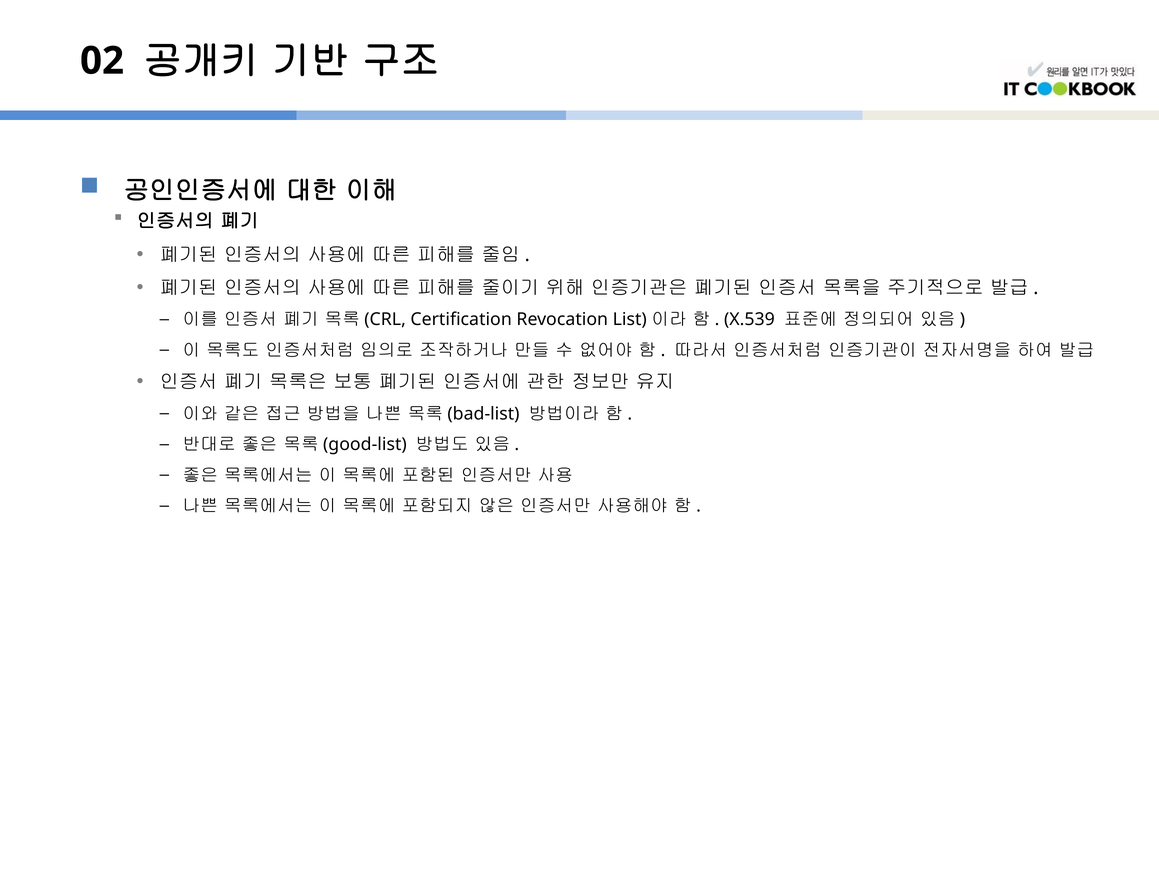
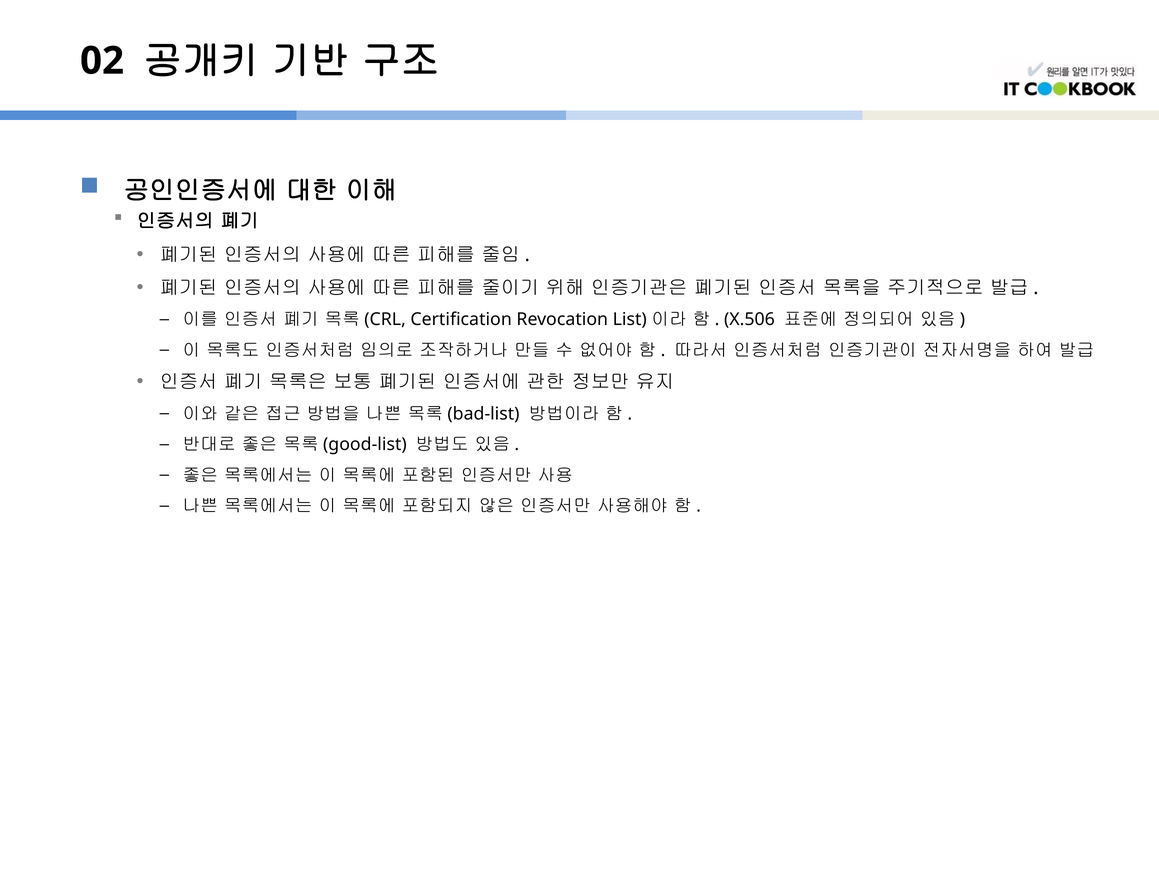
X.539: X.539 -> X.506
